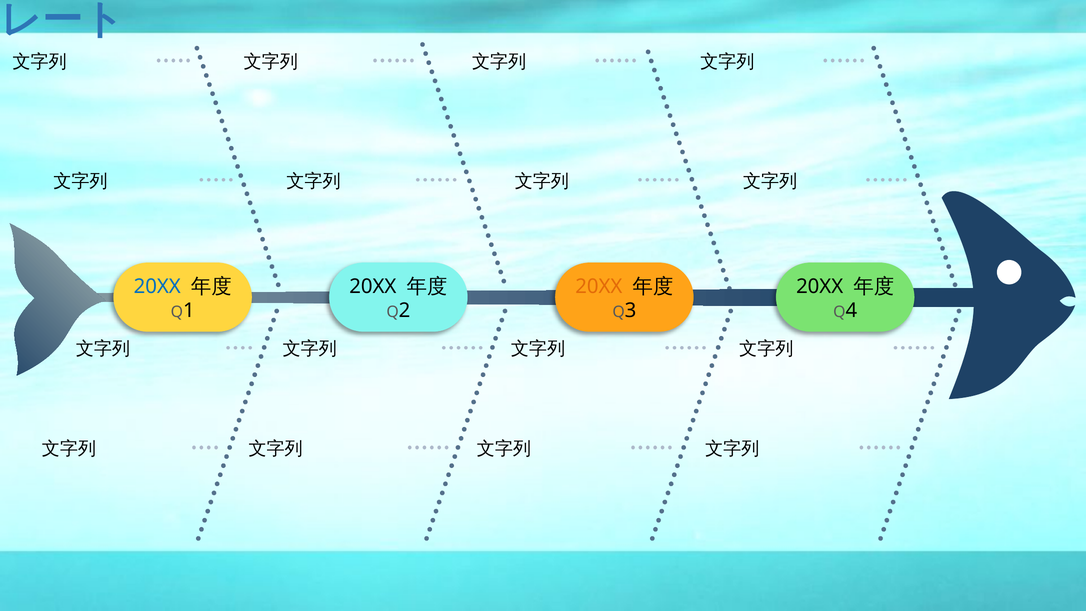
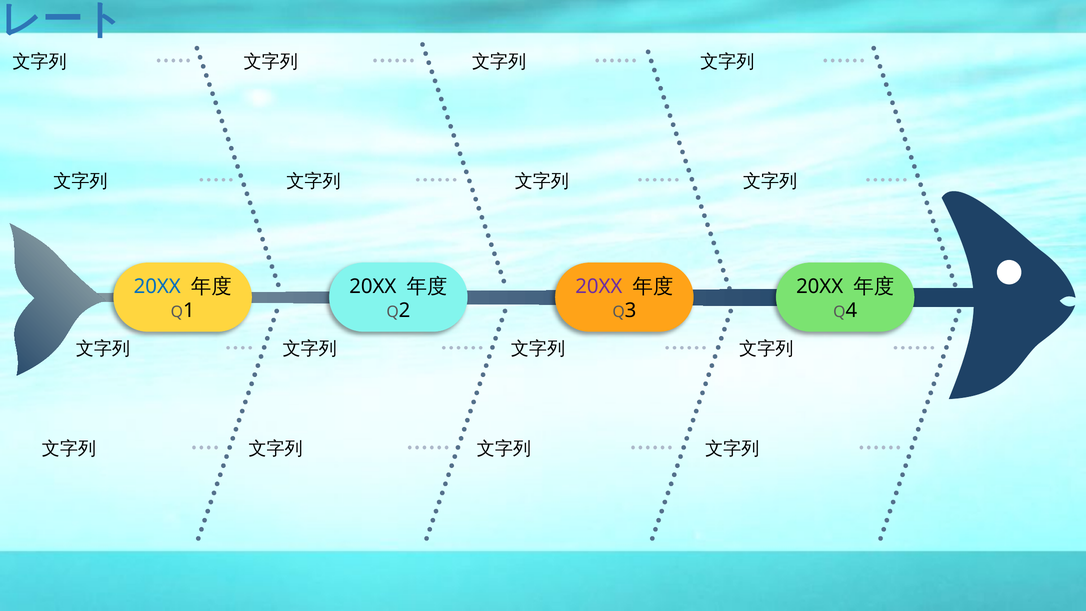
20XX at (599, 286) colour: orange -> purple
